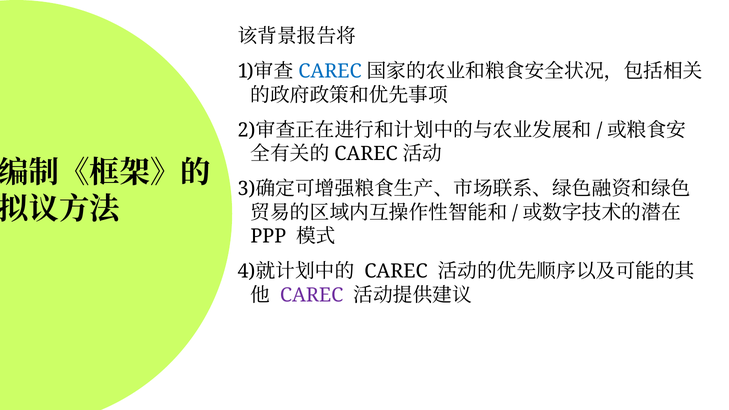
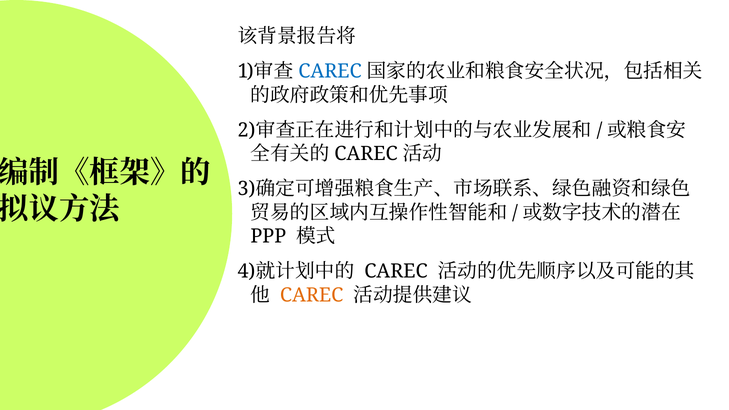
CAREC at (312, 295) colour: purple -> orange
